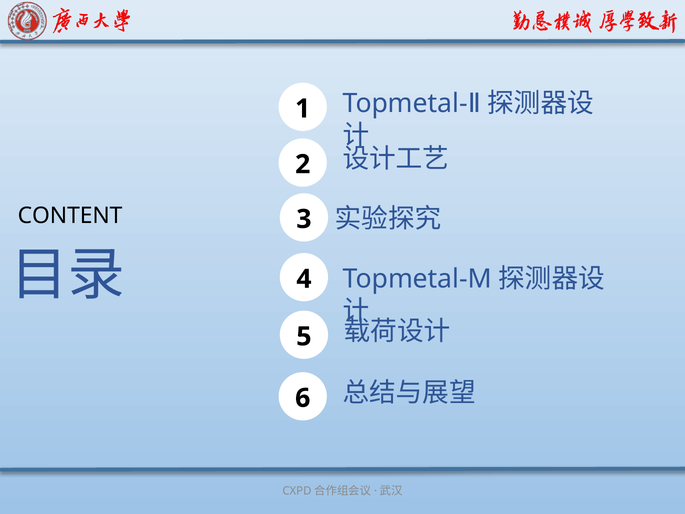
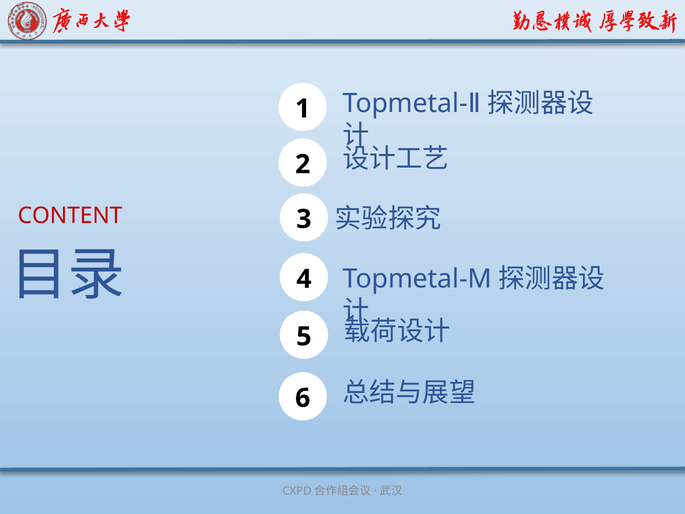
CONTENT colour: black -> red
